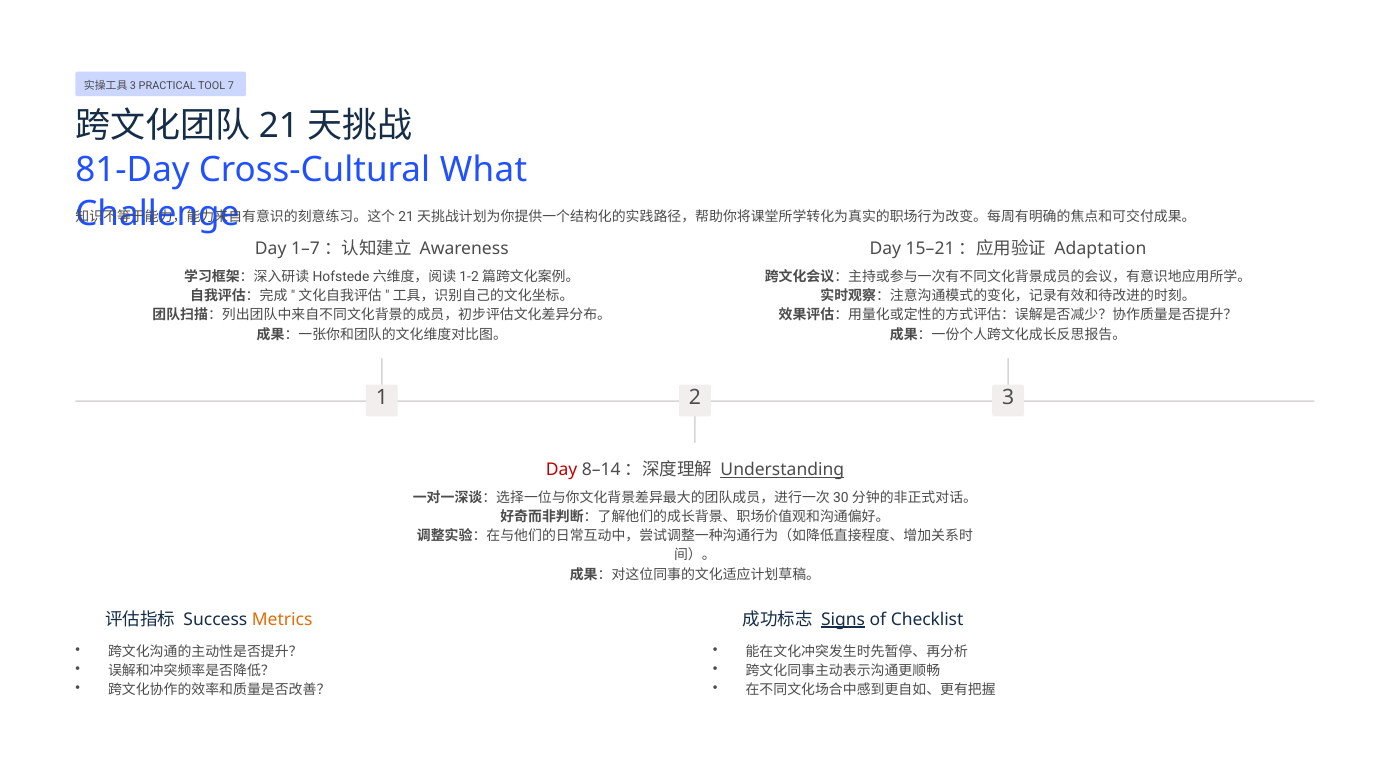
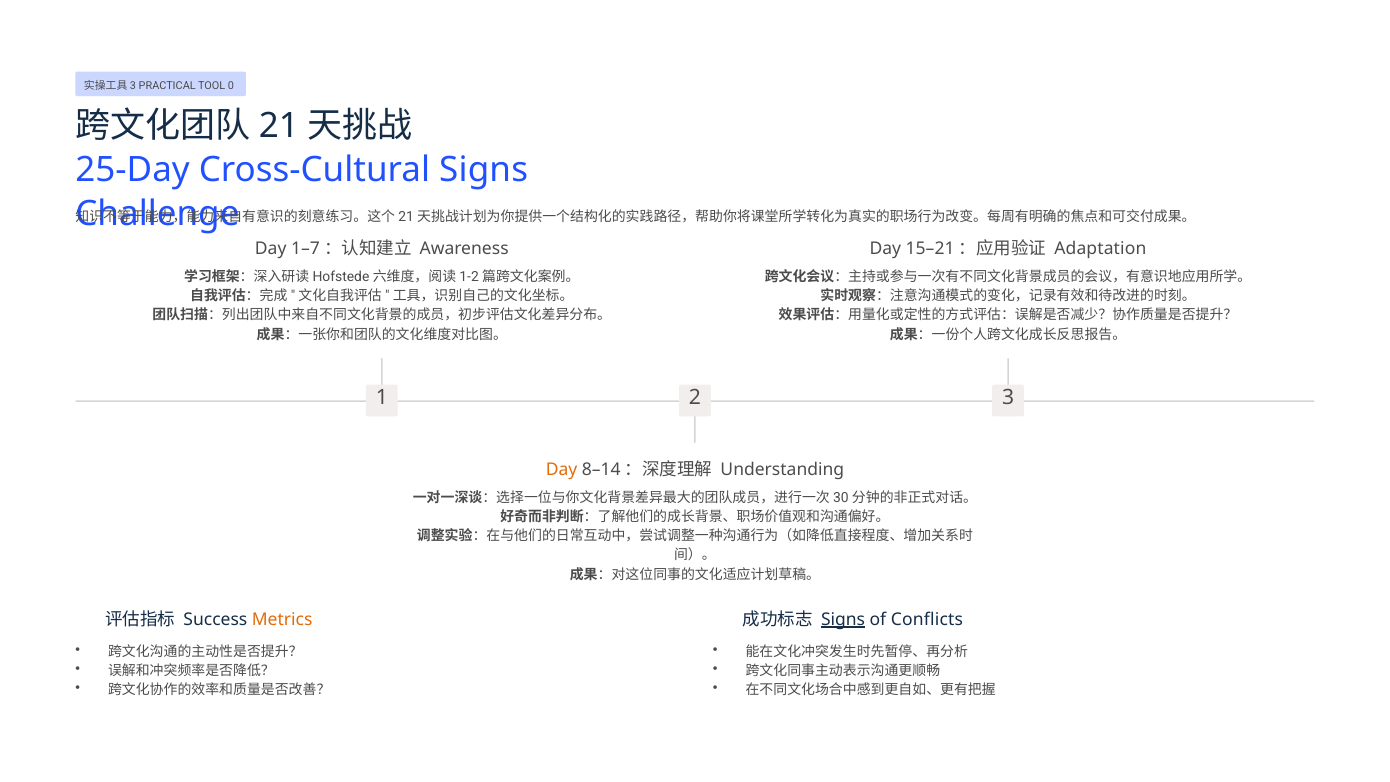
7: 7 -> 0
81-Day: 81-Day -> 25-Day
Cross-Cultural What: What -> Signs
Day at (562, 469) colour: red -> orange
Understanding underline: present -> none
Checklist: Checklist -> Conflicts
